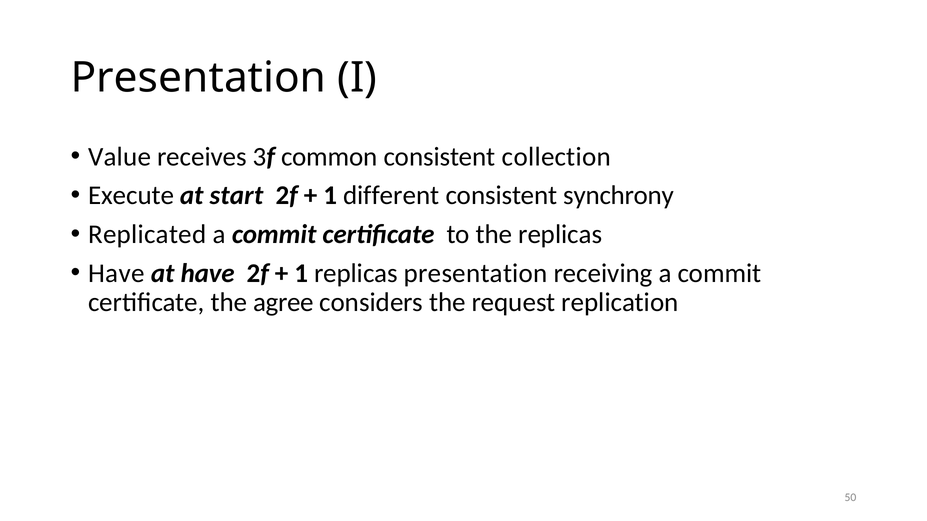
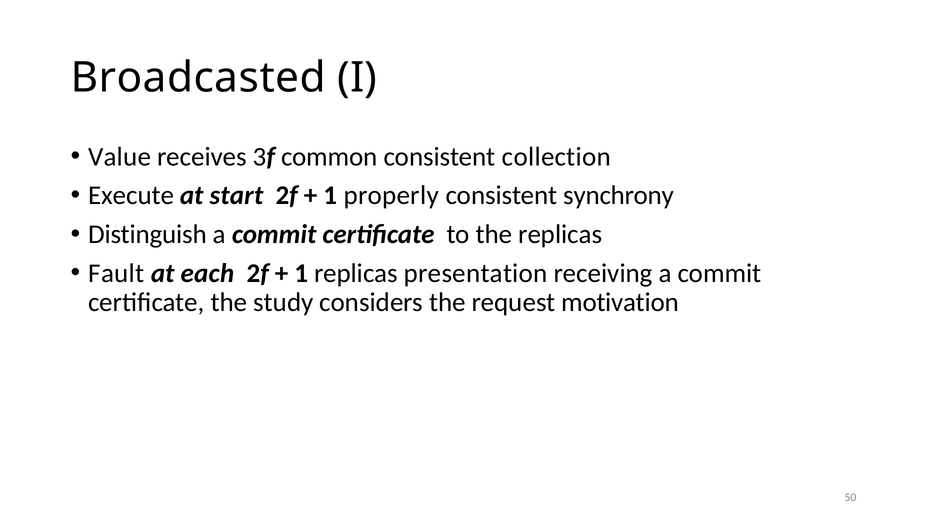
Presentation at (198, 78): Presentation -> Broadcasted
different: different -> properly
Replicated: Replicated -> Distinguish
Have at (116, 273): Have -> Fault
at have: have -> each
agree: agree -> study
replication: replication -> motivation
